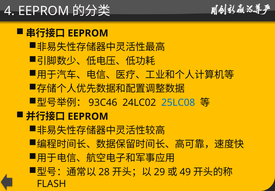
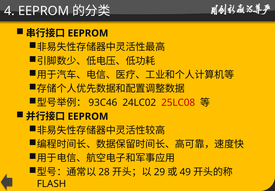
25LC08 colour: blue -> red
